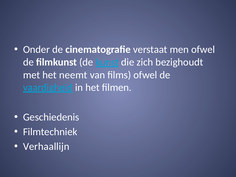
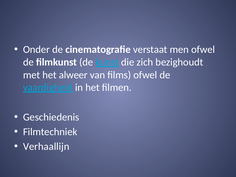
neemt: neemt -> alweer
